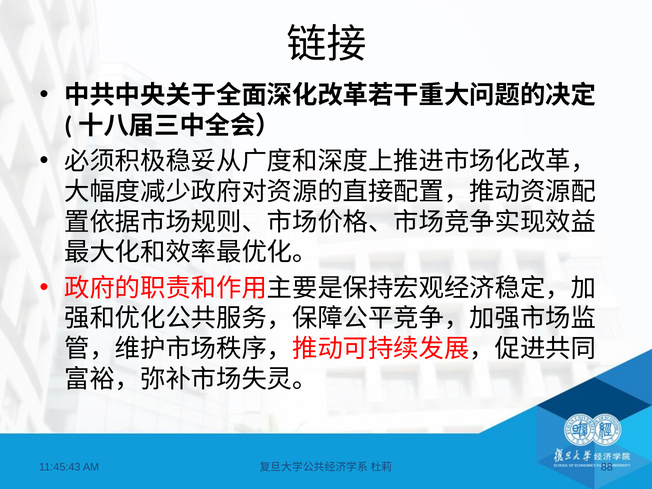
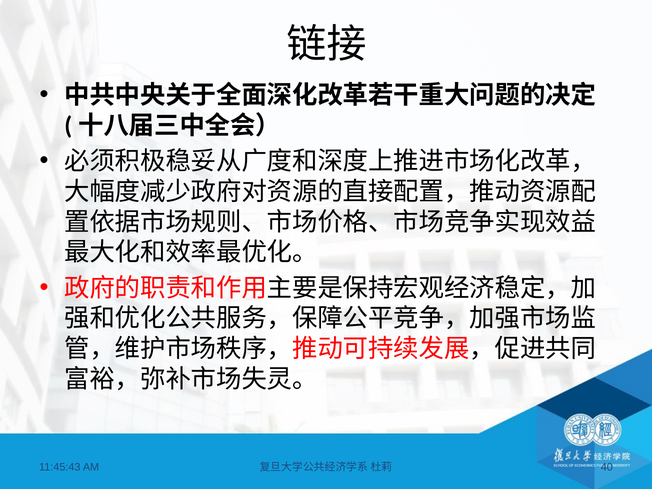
88: 88 -> 40
